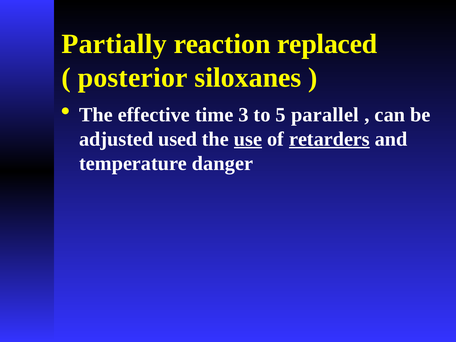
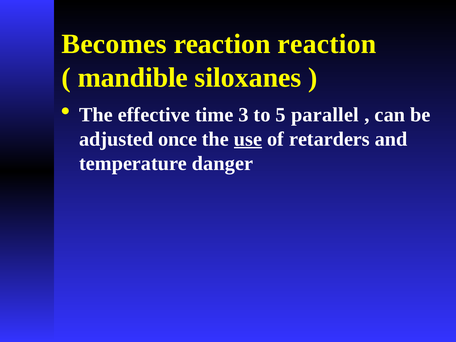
Partially: Partially -> Becomes
reaction replaced: replaced -> reaction
posterior: posterior -> mandible
used: used -> once
retarders underline: present -> none
